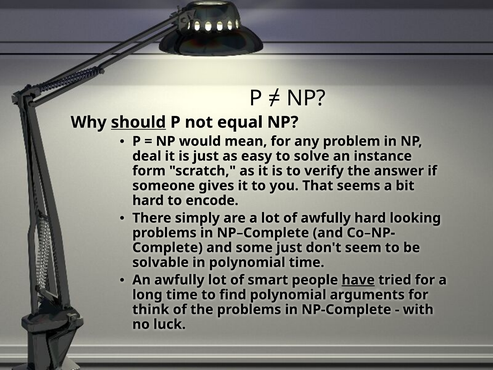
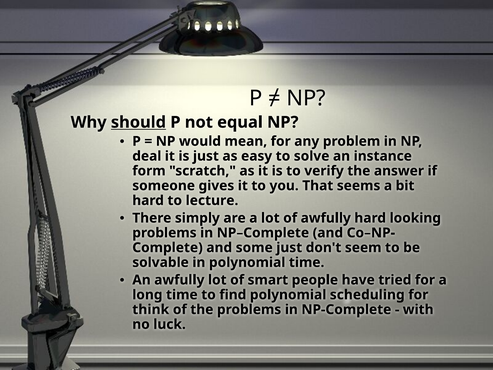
encode: encode -> lecture
have underline: present -> none
arguments: arguments -> scheduling
